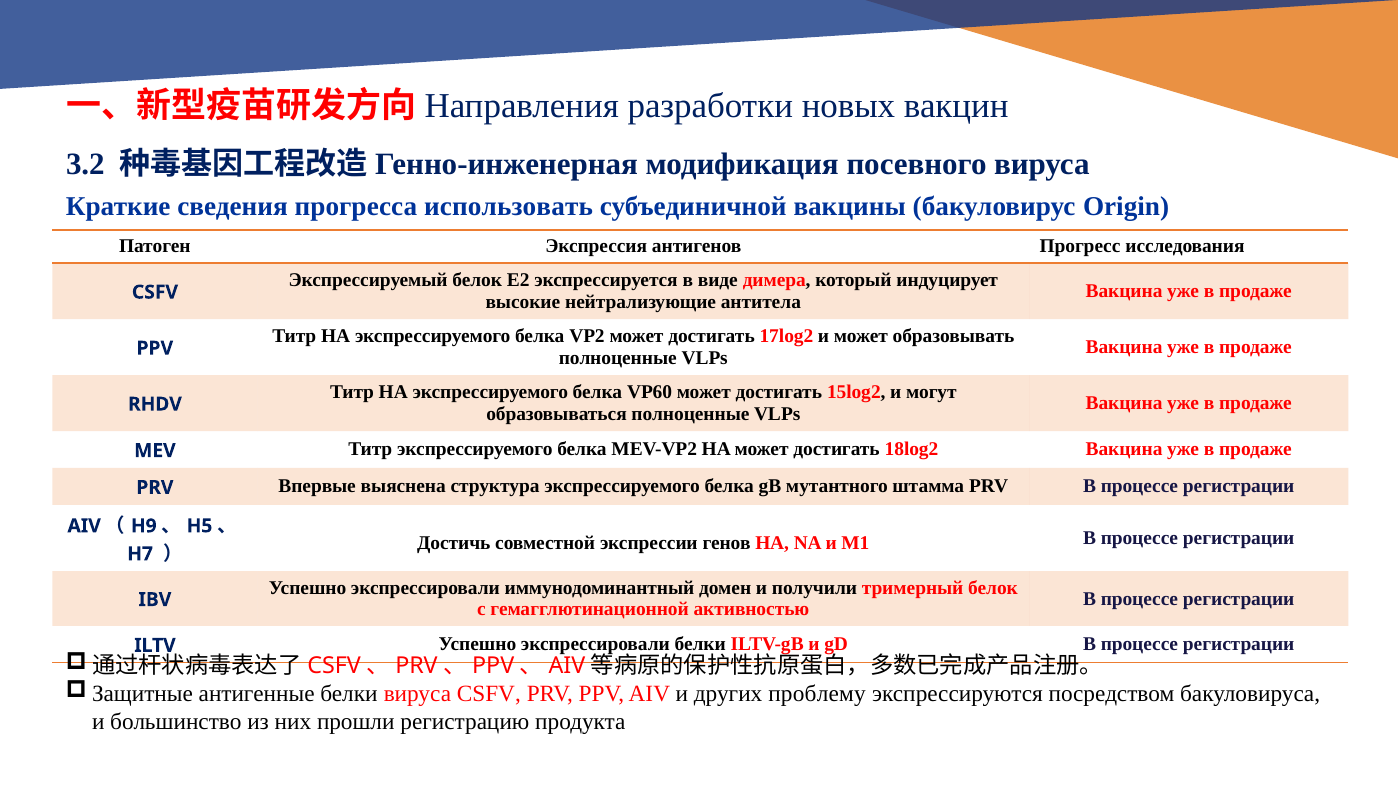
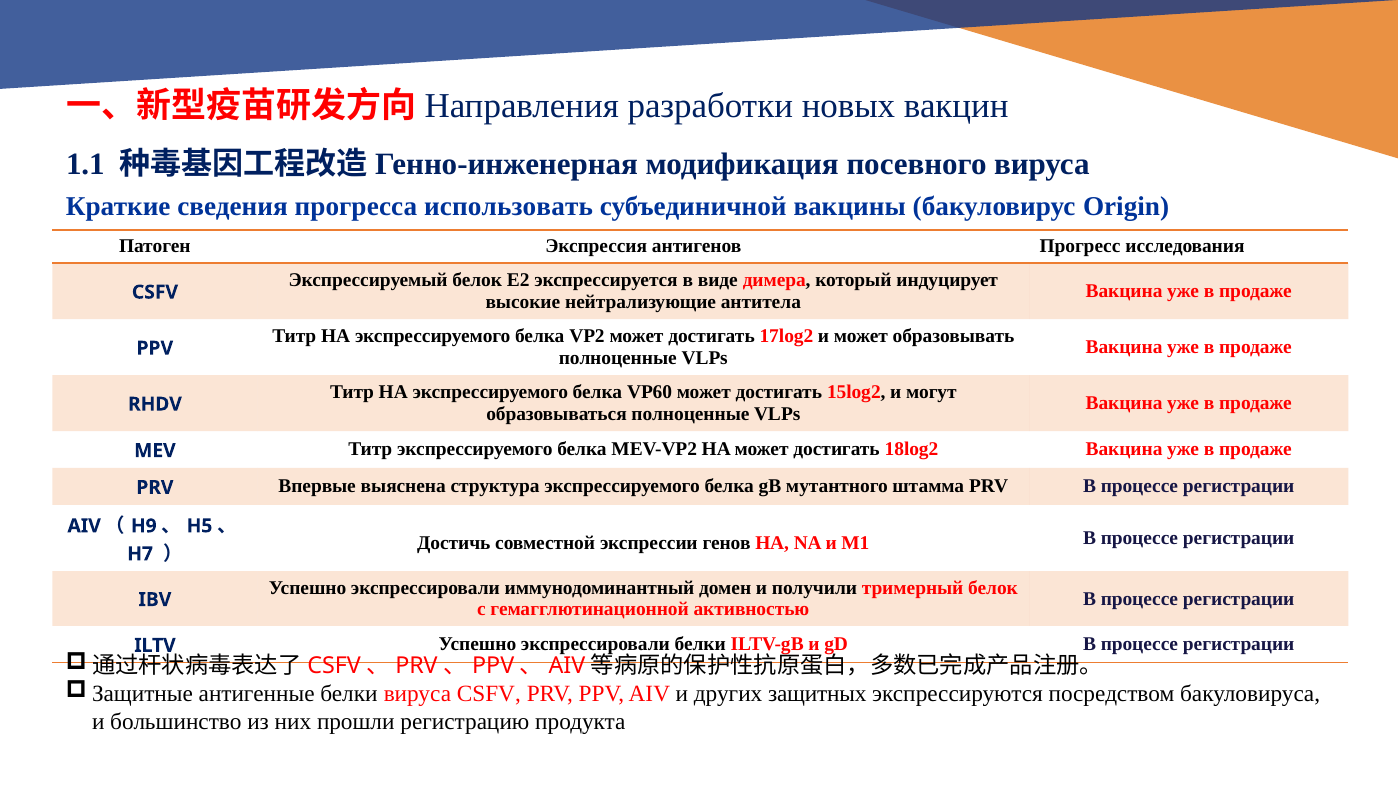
3.2: 3.2 -> 1.1
проблему: проблему -> защитных
